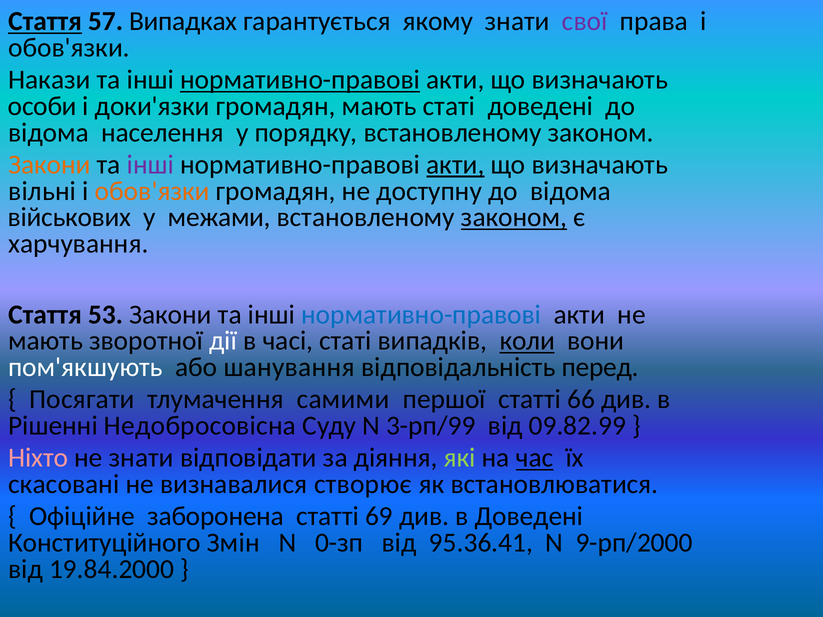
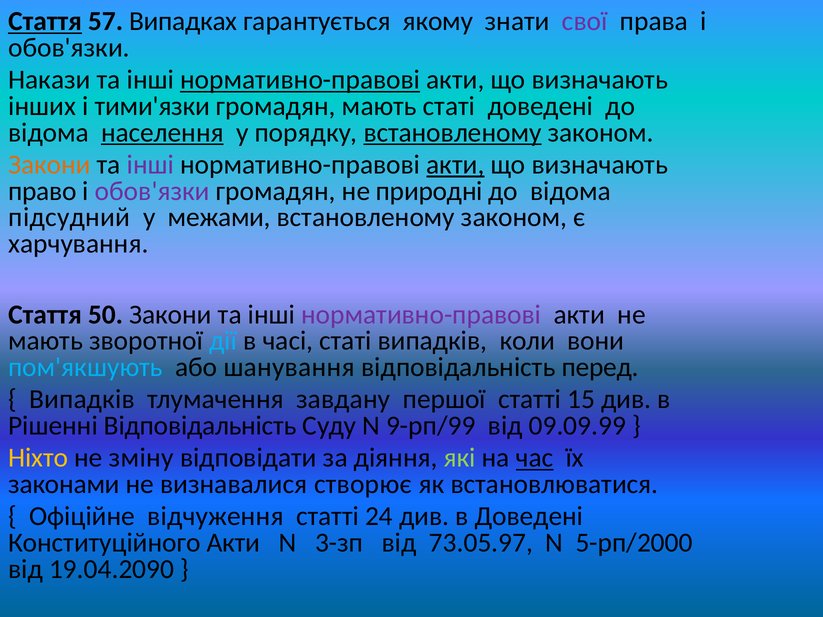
особи: особи -> інших
доки'язки: доки'язки -> тими'язки
населення underline: none -> present
встановленому at (453, 133) underline: none -> present
вільні: вільні -> право
обов'язки at (152, 191) colour: orange -> purple
доступну: доступну -> природні
військових: військових -> підсудний
законом at (514, 217) underline: present -> none
53: 53 -> 50
нормативно-правові at (421, 315) colour: blue -> purple
дії colour: white -> light blue
коли underline: present -> none
пом'якшують colour: white -> light blue
Посягати at (82, 400): Посягати -> Випадків
самими: самими -> завдану
66: 66 -> 15
Рішенні Недобросовісна: Недобросовісна -> Відповідальність
3-рп/99: 3-рп/99 -> 9-рп/99
09.82.99: 09.82.99 -> 09.09.99
Ніхто colour: pink -> yellow
не знати: знати -> зміну
скасовані: скасовані -> законами
заборонена: заборонена -> відчуження
69: 69 -> 24
Конституційного Змін: Змін -> Акти
0-зп: 0-зп -> 3-зп
95.36.41: 95.36.41 -> 73.05.97
9-рп/2000: 9-рп/2000 -> 5-рп/2000
19.84.2000: 19.84.2000 -> 19.04.2090
